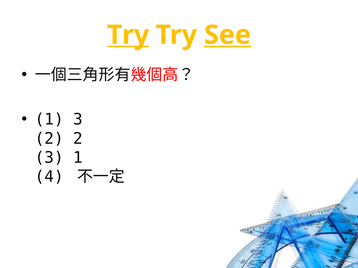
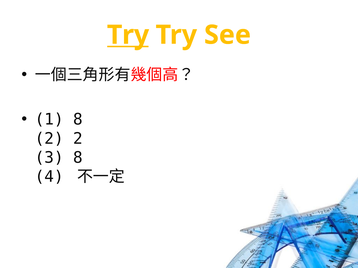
See underline: present -> none
1 3: 3 -> 8
3 1: 1 -> 8
